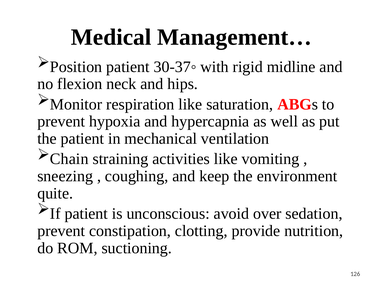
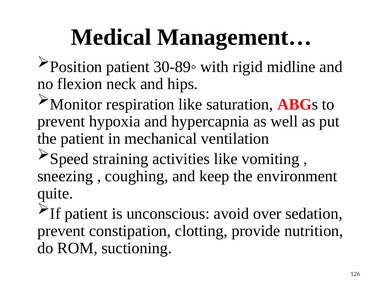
30-37◦: 30-37◦ -> 30-89◦
Chain: Chain -> Speed
